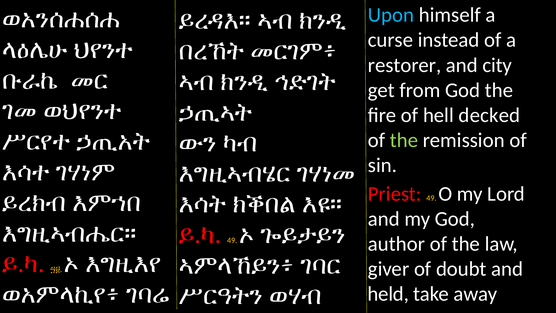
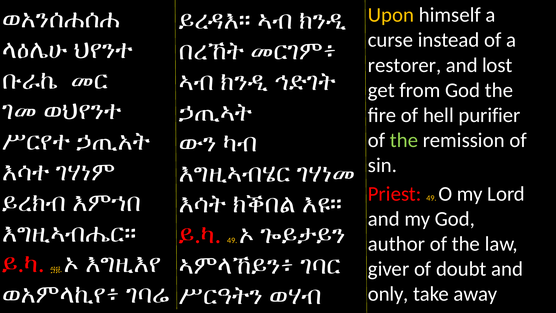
Upon colour: light blue -> yellow
city: city -> lost
decked: decked -> purifier
held: held -> only
